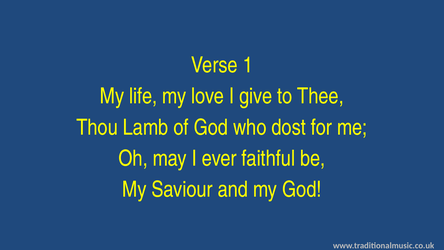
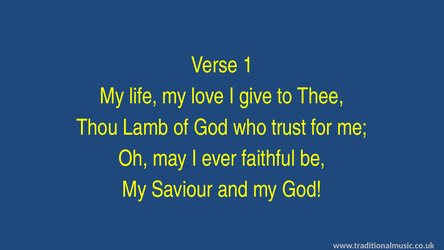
dost: dost -> trust
